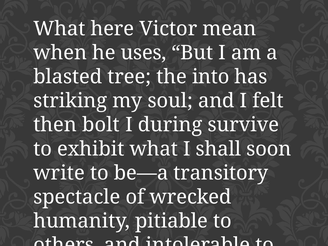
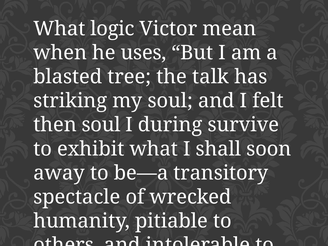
here: here -> logic
into: into -> talk
then bolt: bolt -> soul
write: write -> away
